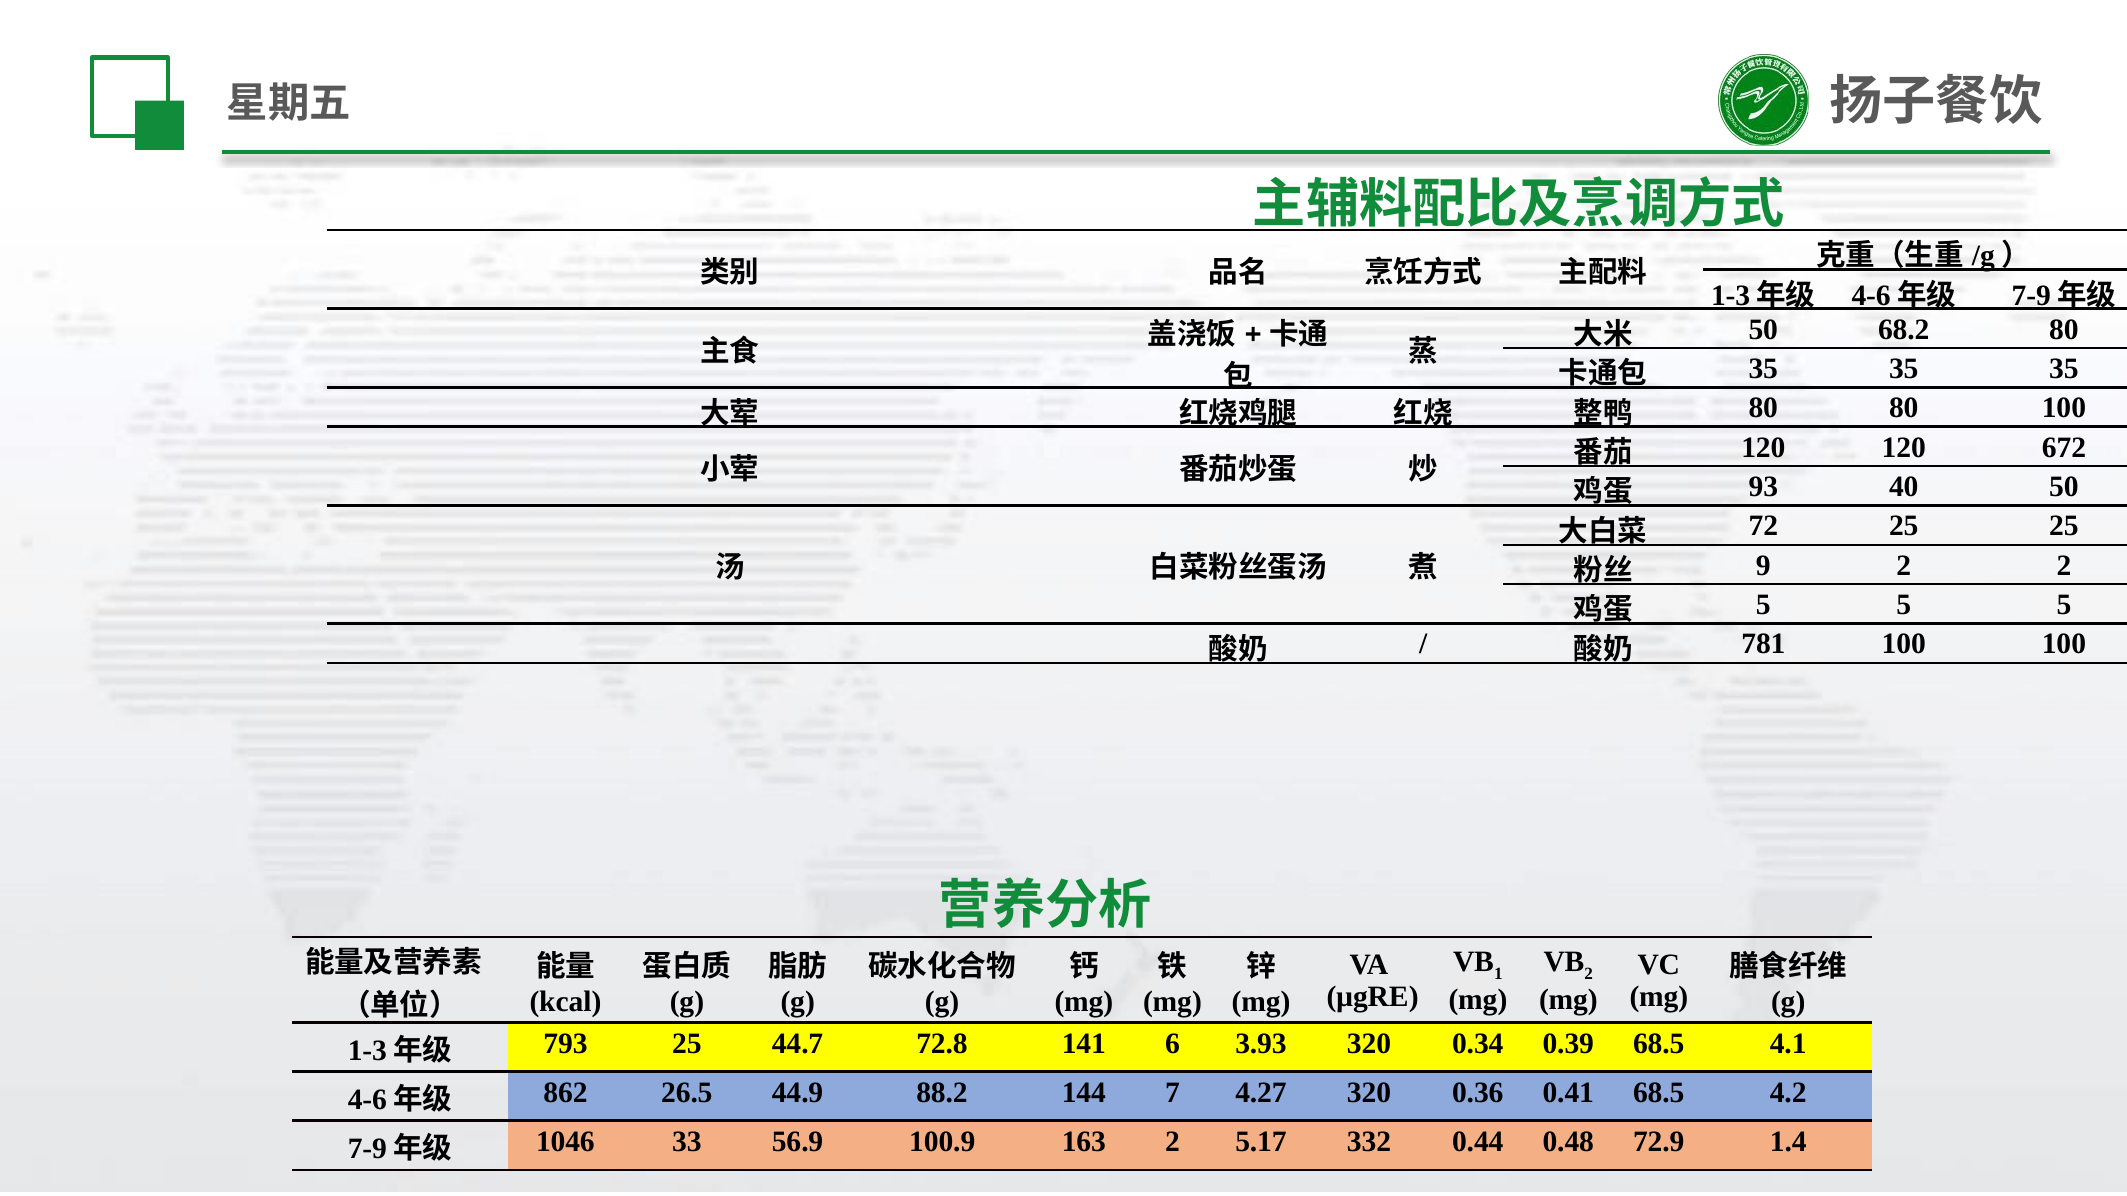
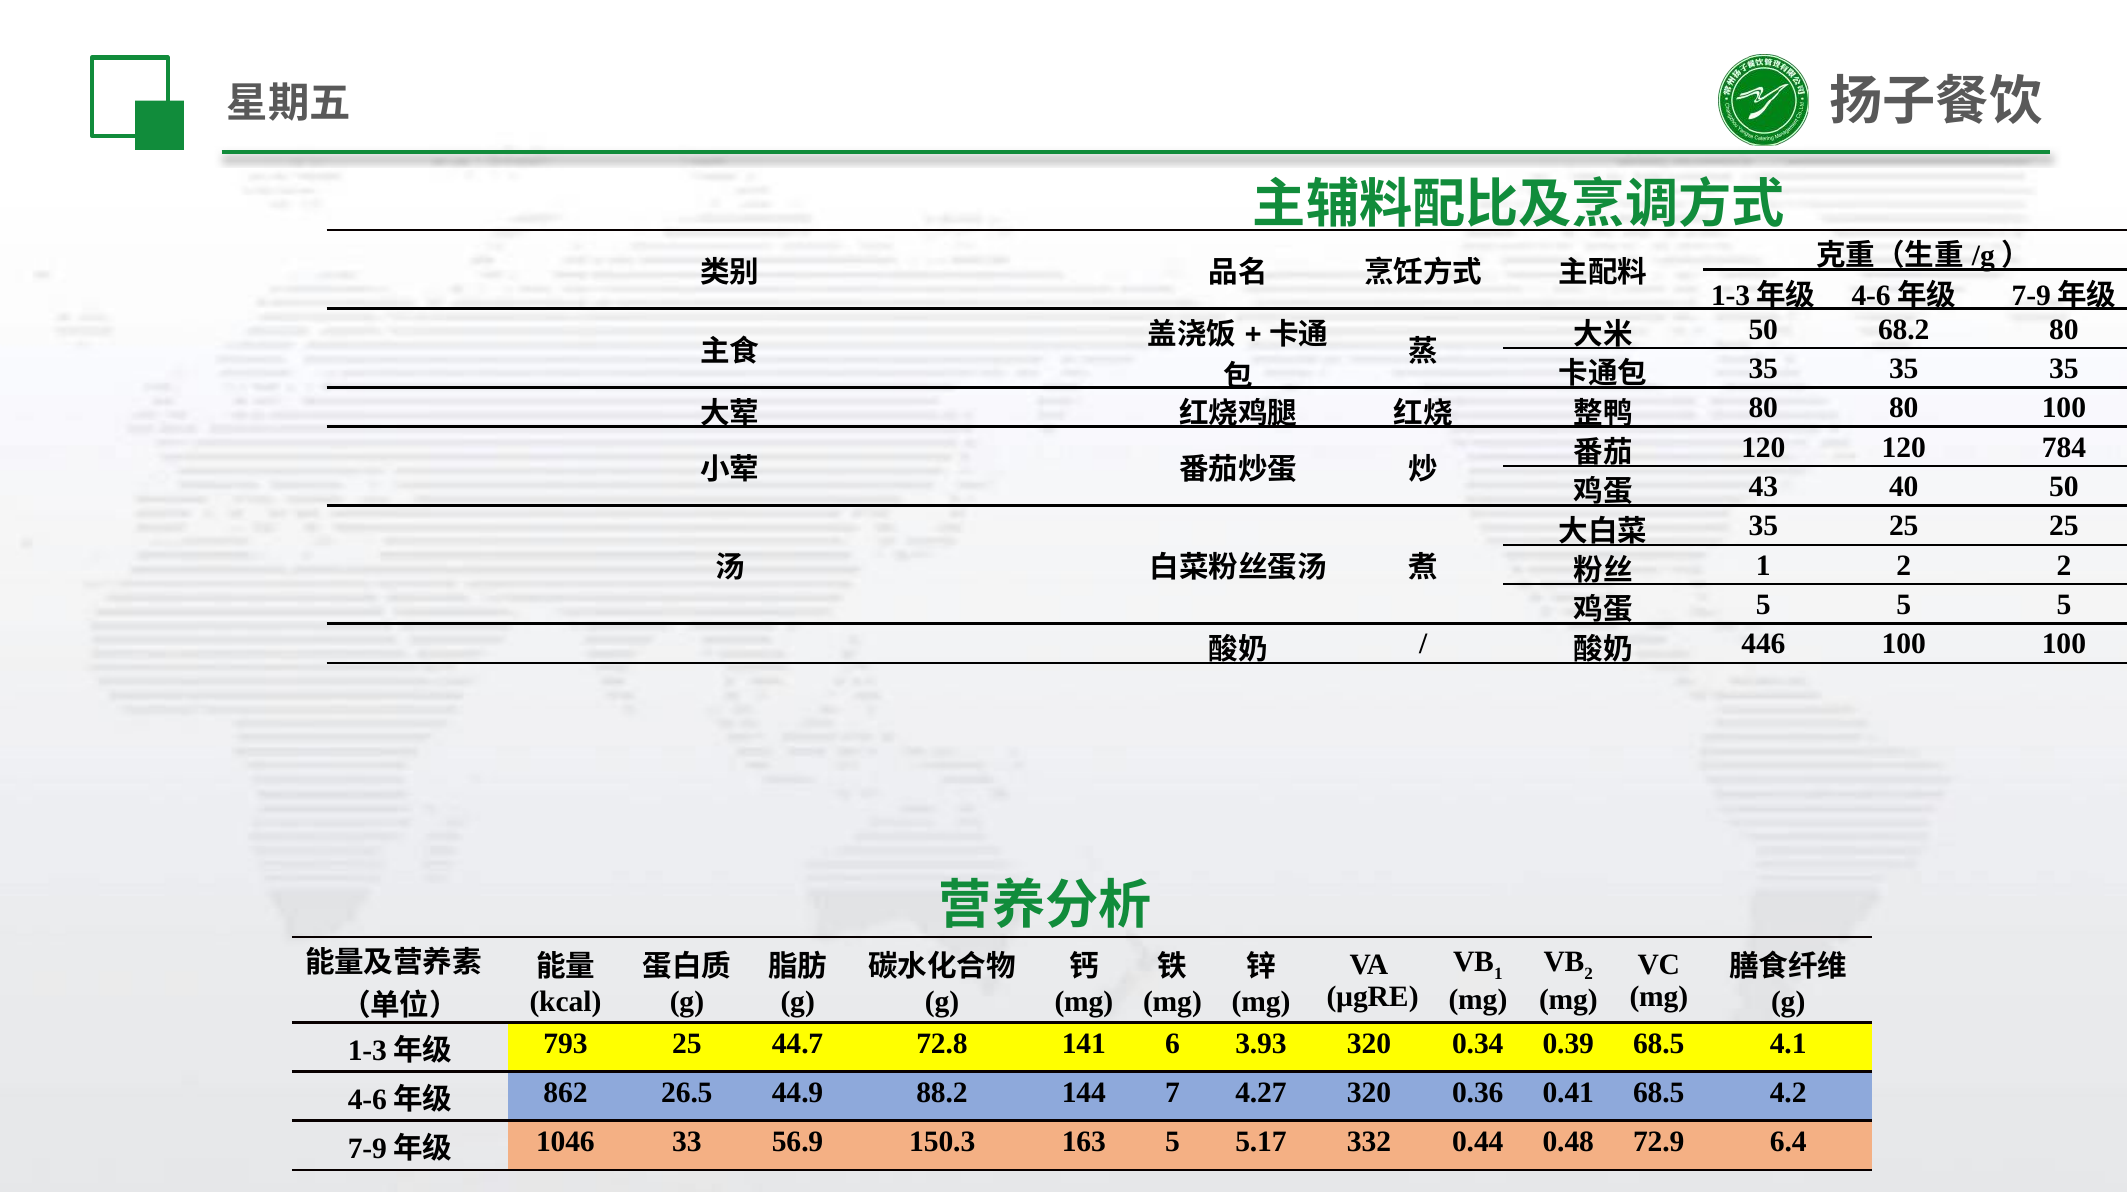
672: 672 -> 784
93: 93 -> 43
72 at (1763, 526): 72 -> 35
9 at (1763, 566): 9 -> 1
781: 781 -> 446
100.9: 100.9 -> 150.3
163 2: 2 -> 5
1.4: 1.4 -> 6.4
